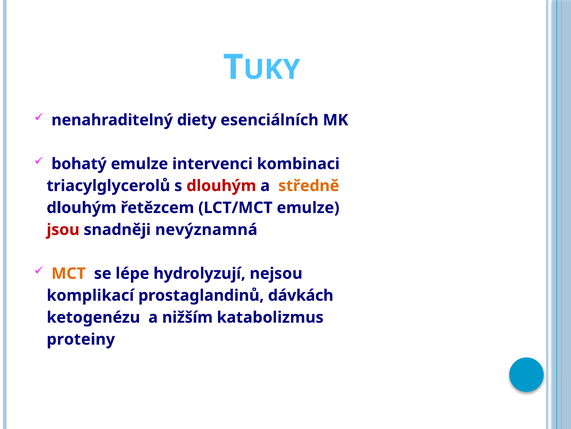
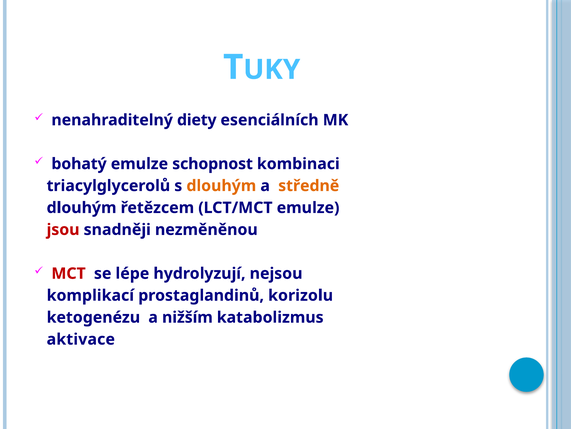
intervenci: intervenci -> schopnost
dlouhým at (221, 186) colour: red -> orange
nevýznamná: nevýznamná -> nezměněnou
MCT colour: orange -> red
dávkách: dávkách -> korizolu
proteiny: proteiny -> aktivace
